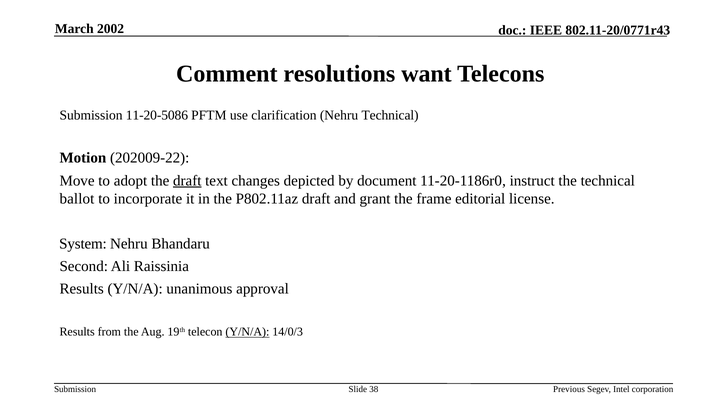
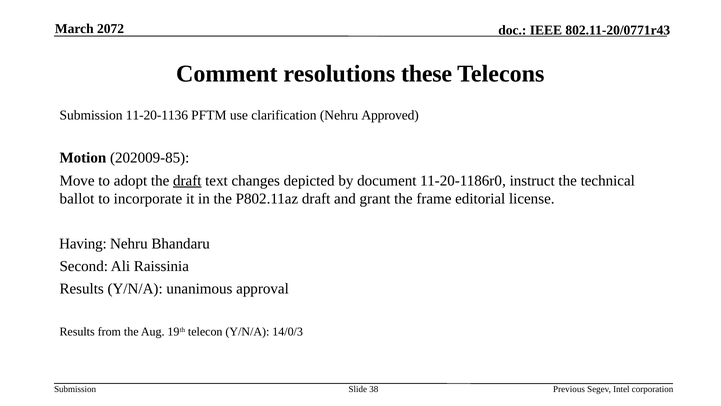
2002: 2002 -> 2072
want: want -> these
11-20-5086: 11-20-5086 -> 11-20-1136
Nehru Technical: Technical -> Approved
202009-22: 202009-22 -> 202009-85
System: System -> Having
Y/N/A at (247, 332) underline: present -> none
